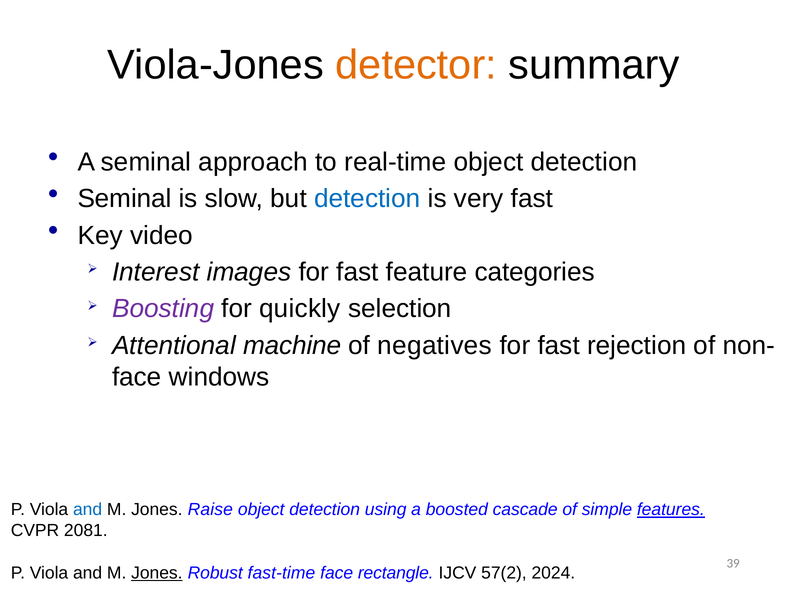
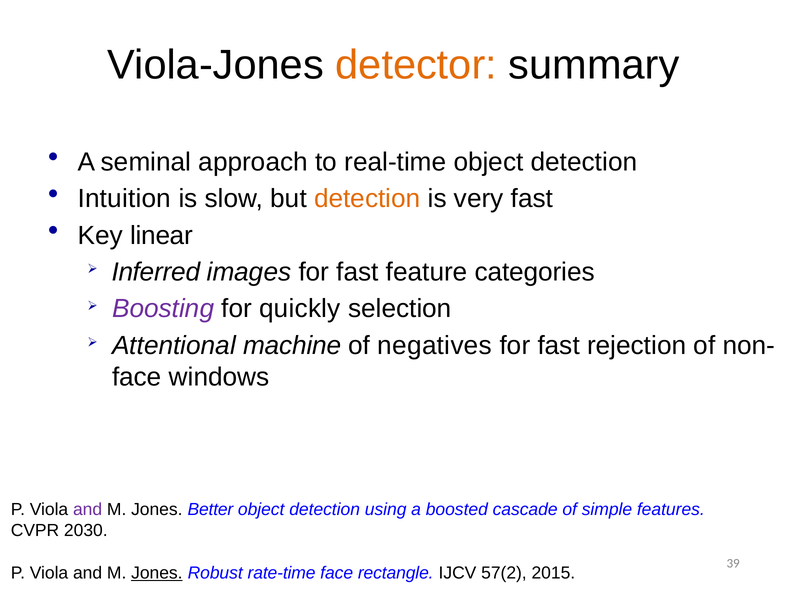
Seminal at (125, 199): Seminal -> Intuition
detection at (367, 199) colour: blue -> orange
video: video -> linear
Interest: Interest -> Inferred
and at (88, 510) colour: blue -> purple
Raise: Raise -> Better
features underline: present -> none
2081: 2081 -> 2030
fast-time: fast-time -> rate-time
2024: 2024 -> 2015
